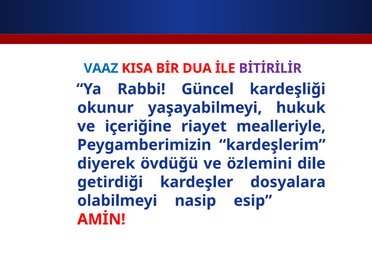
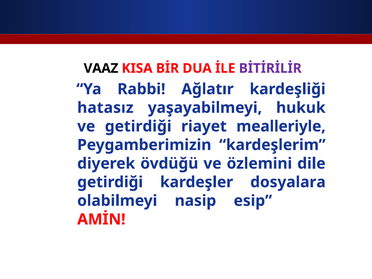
VAAZ colour: blue -> black
Güncel: Güncel -> Ağlatır
okunur: okunur -> hatasız
ve içeriğine: içeriğine -> getirdiği
